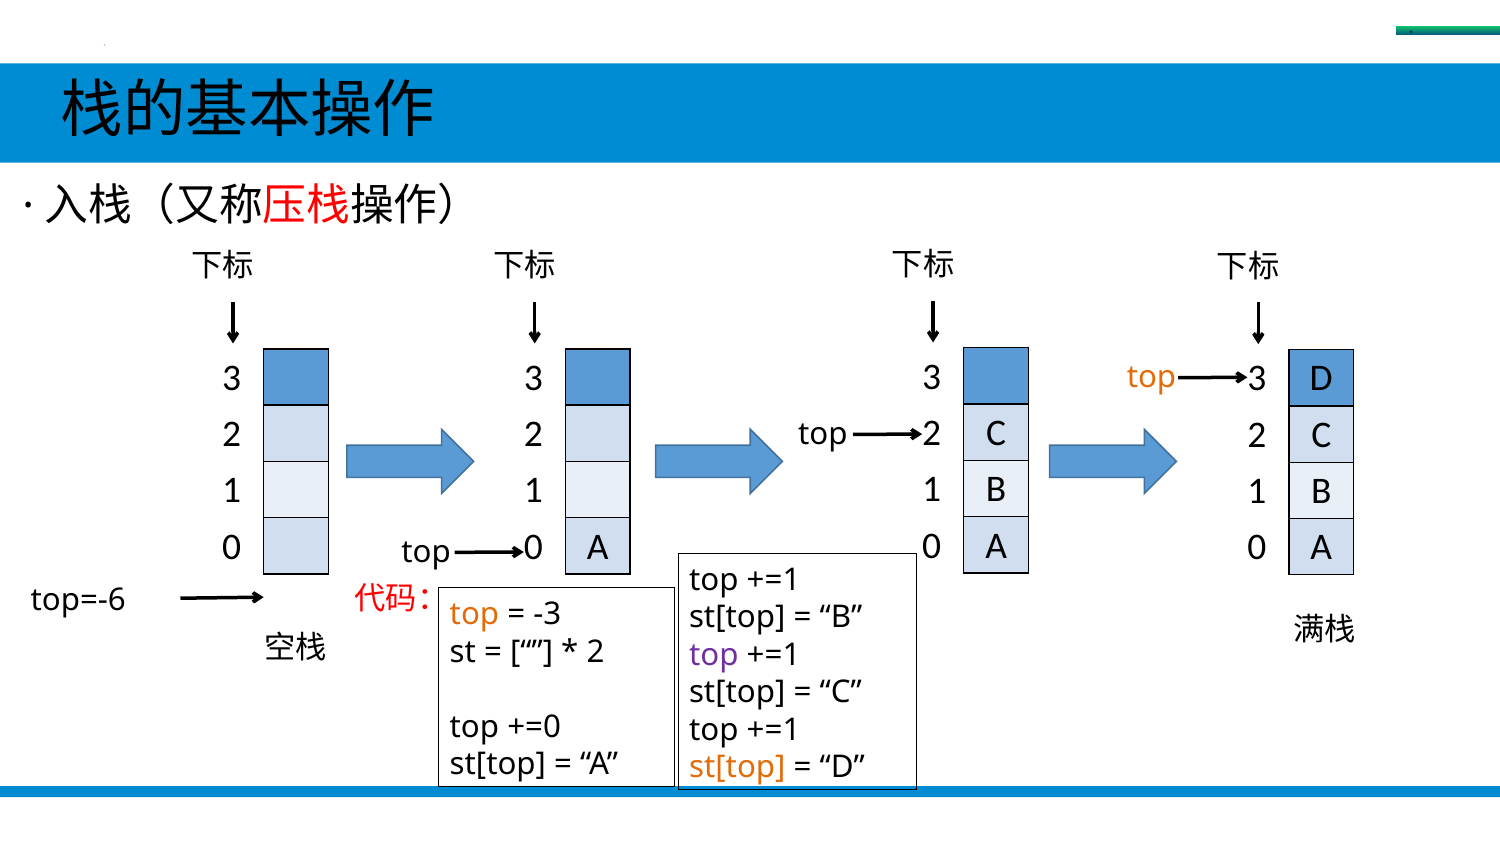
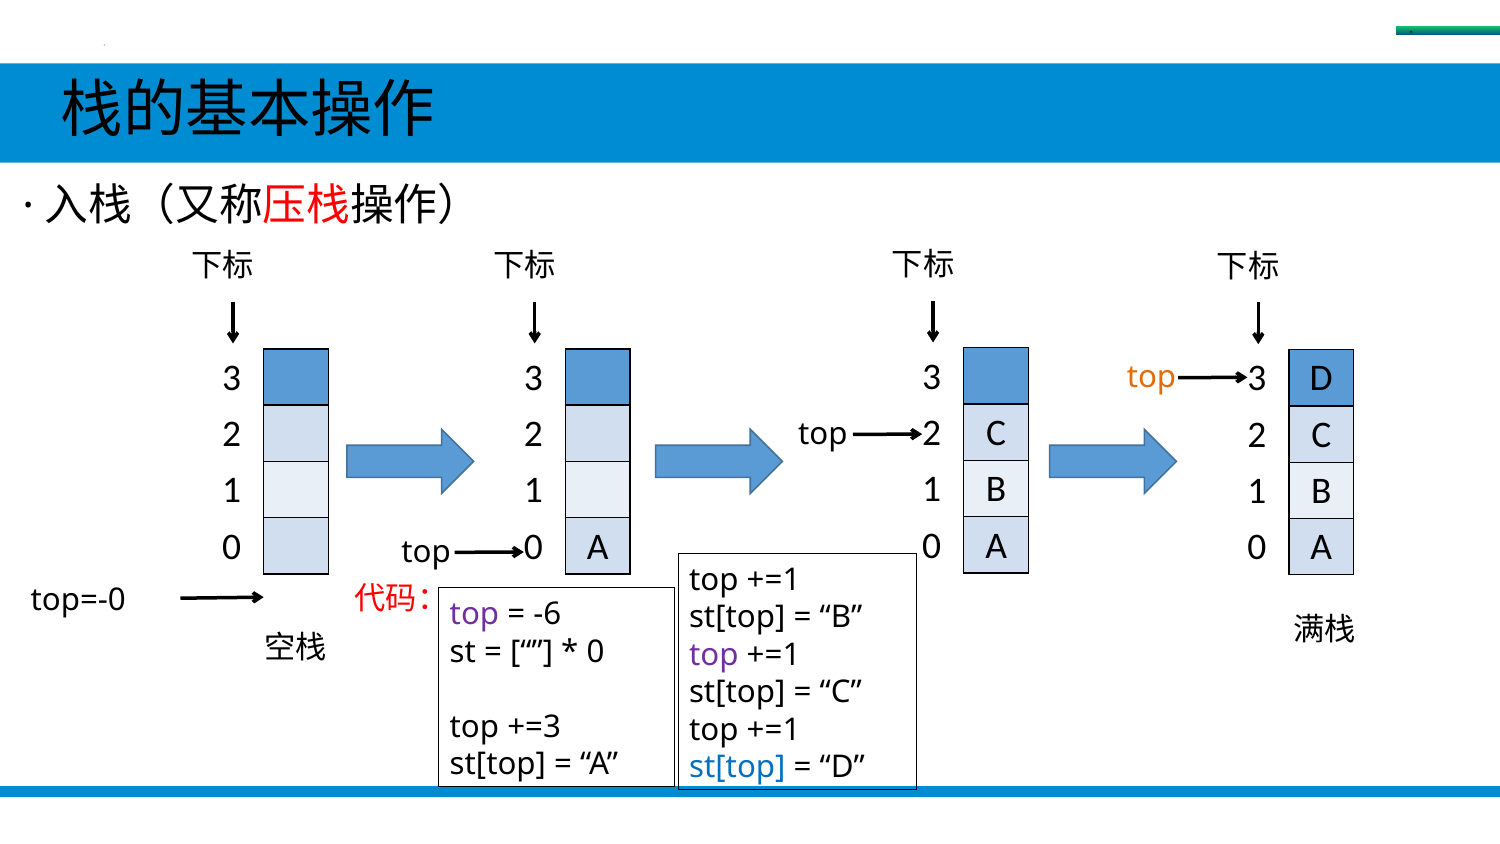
top=-6: top=-6 -> top=-0
top at (474, 614) colour: orange -> purple
-3: -3 -> -6
2 at (596, 652): 2 -> 0
+=0: +=0 -> +=3
st[top at (737, 767) colour: orange -> blue
